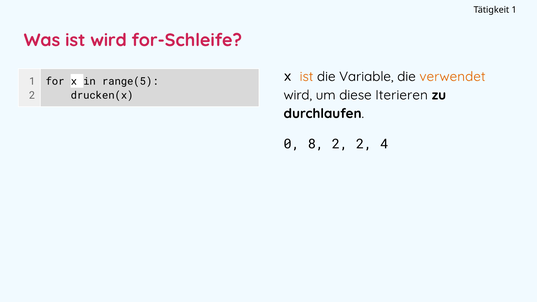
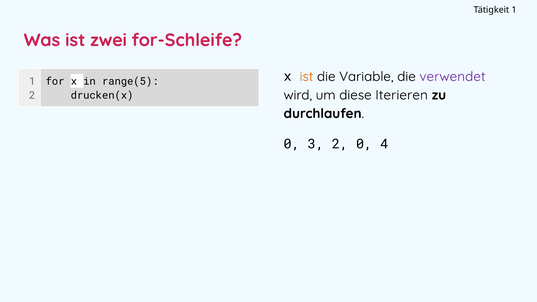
ist wird: wird -> zwei
verwendet colour: orange -> purple
8: 8 -> 3
2 2: 2 -> 0
